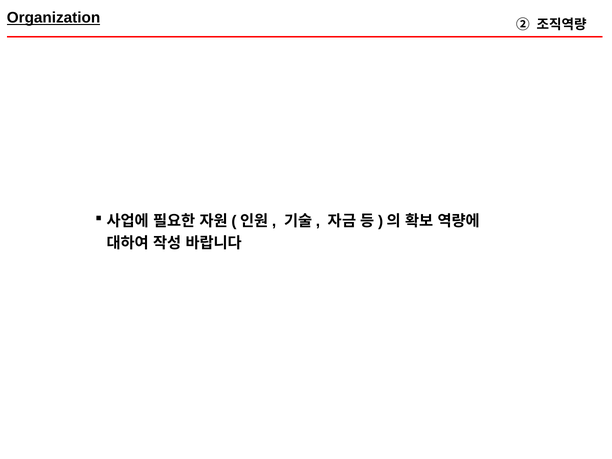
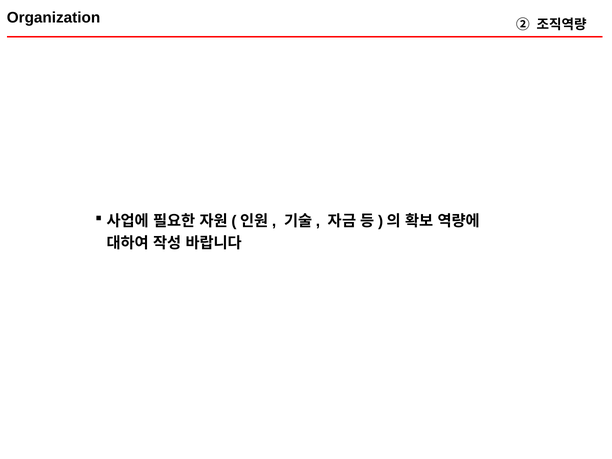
Organization underline: present -> none
